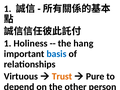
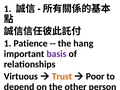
Holiness: Holiness -> Patience
basis colour: blue -> purple
Pure: Pure -> Poor
